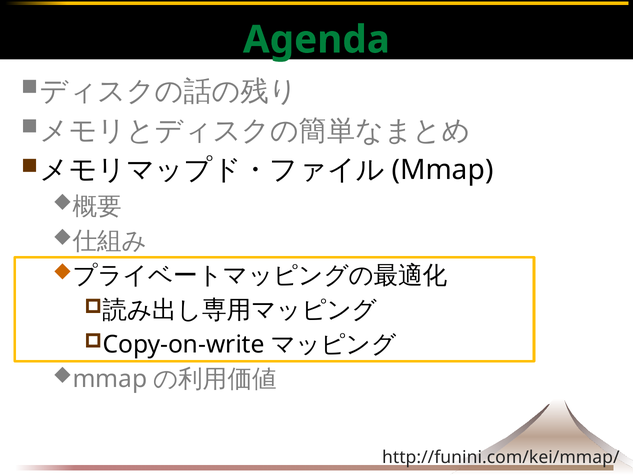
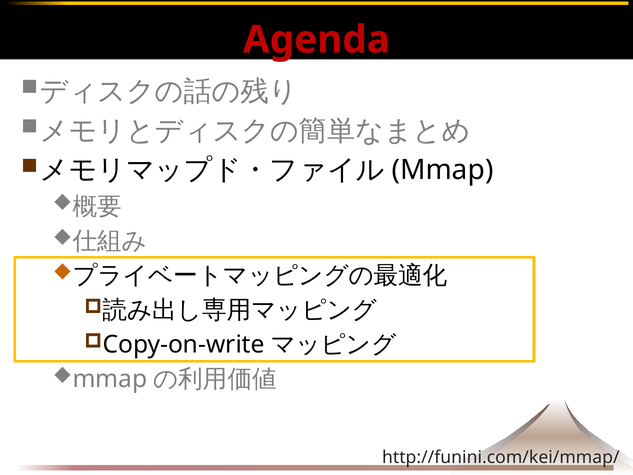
Agenda colour: green -> red
